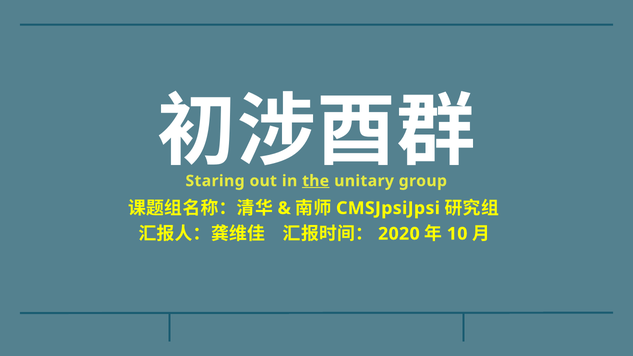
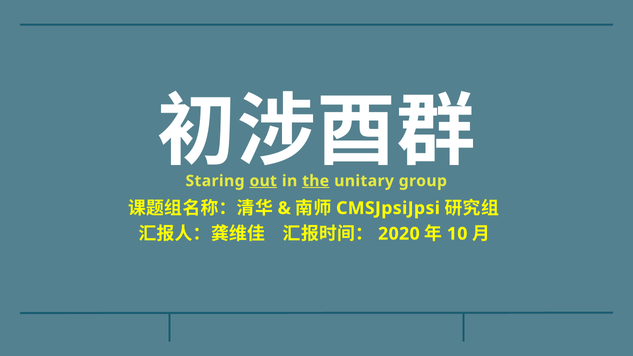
out underline: none -> present
